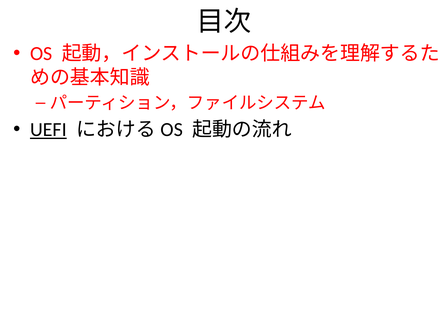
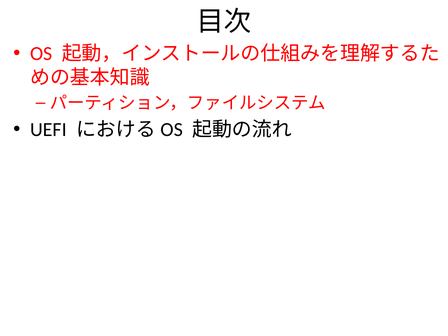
UEFI underline: present -> none
